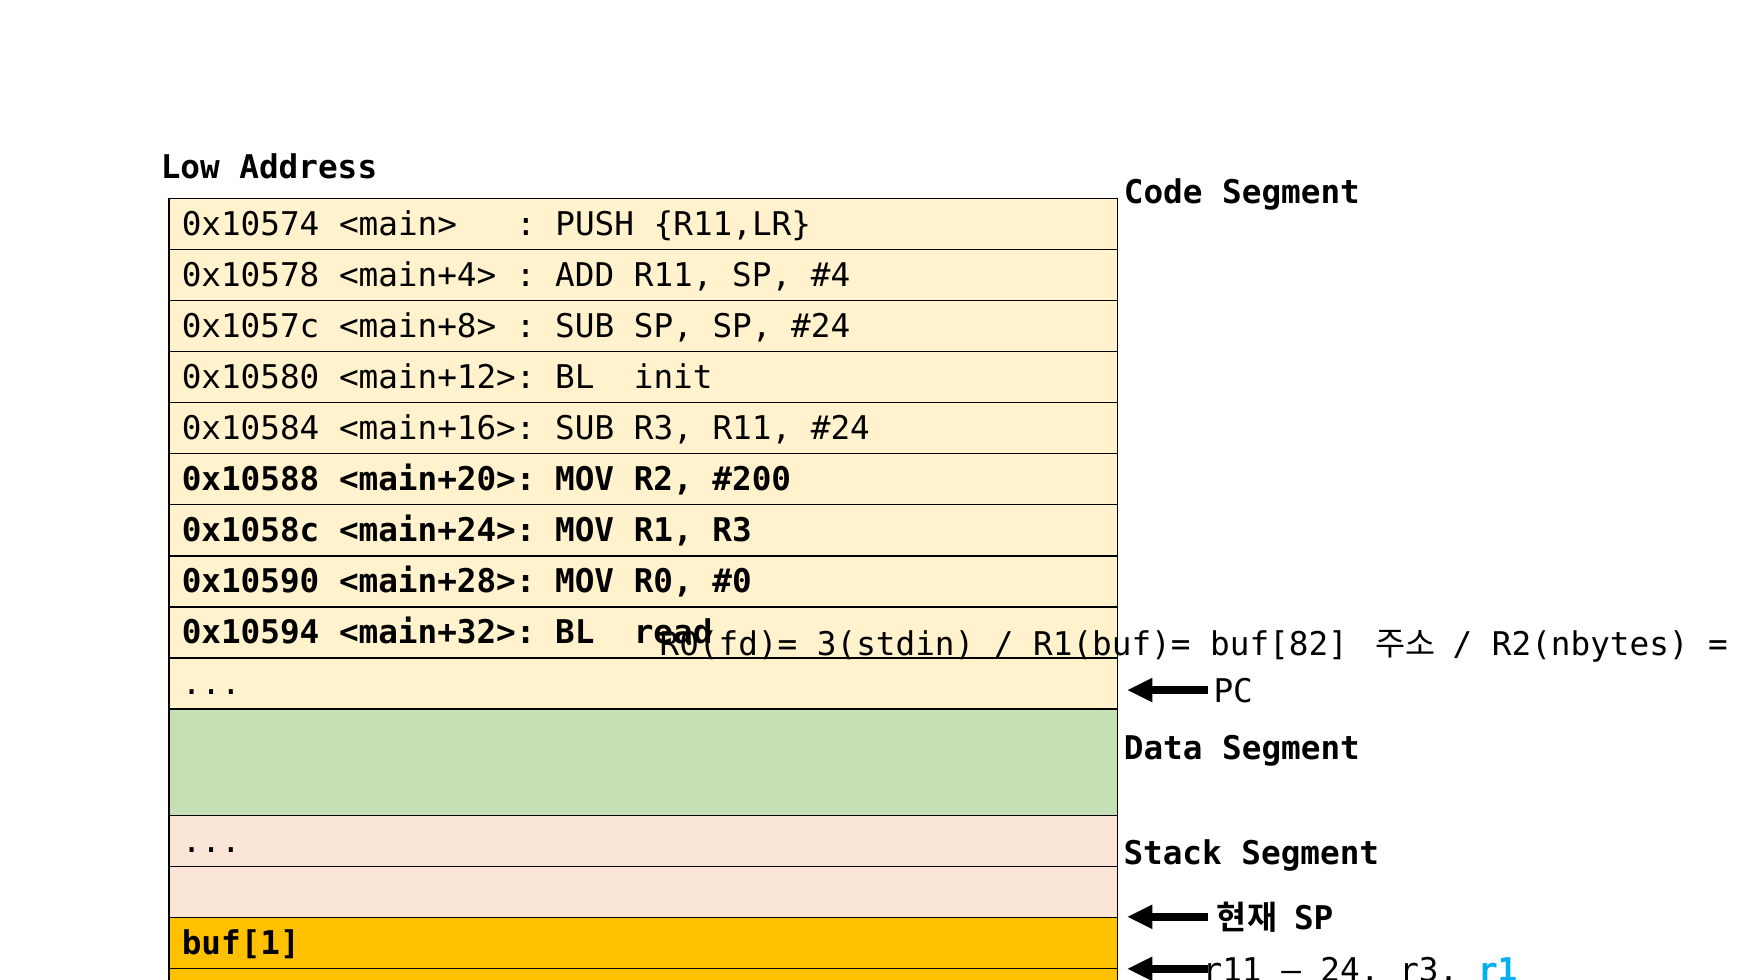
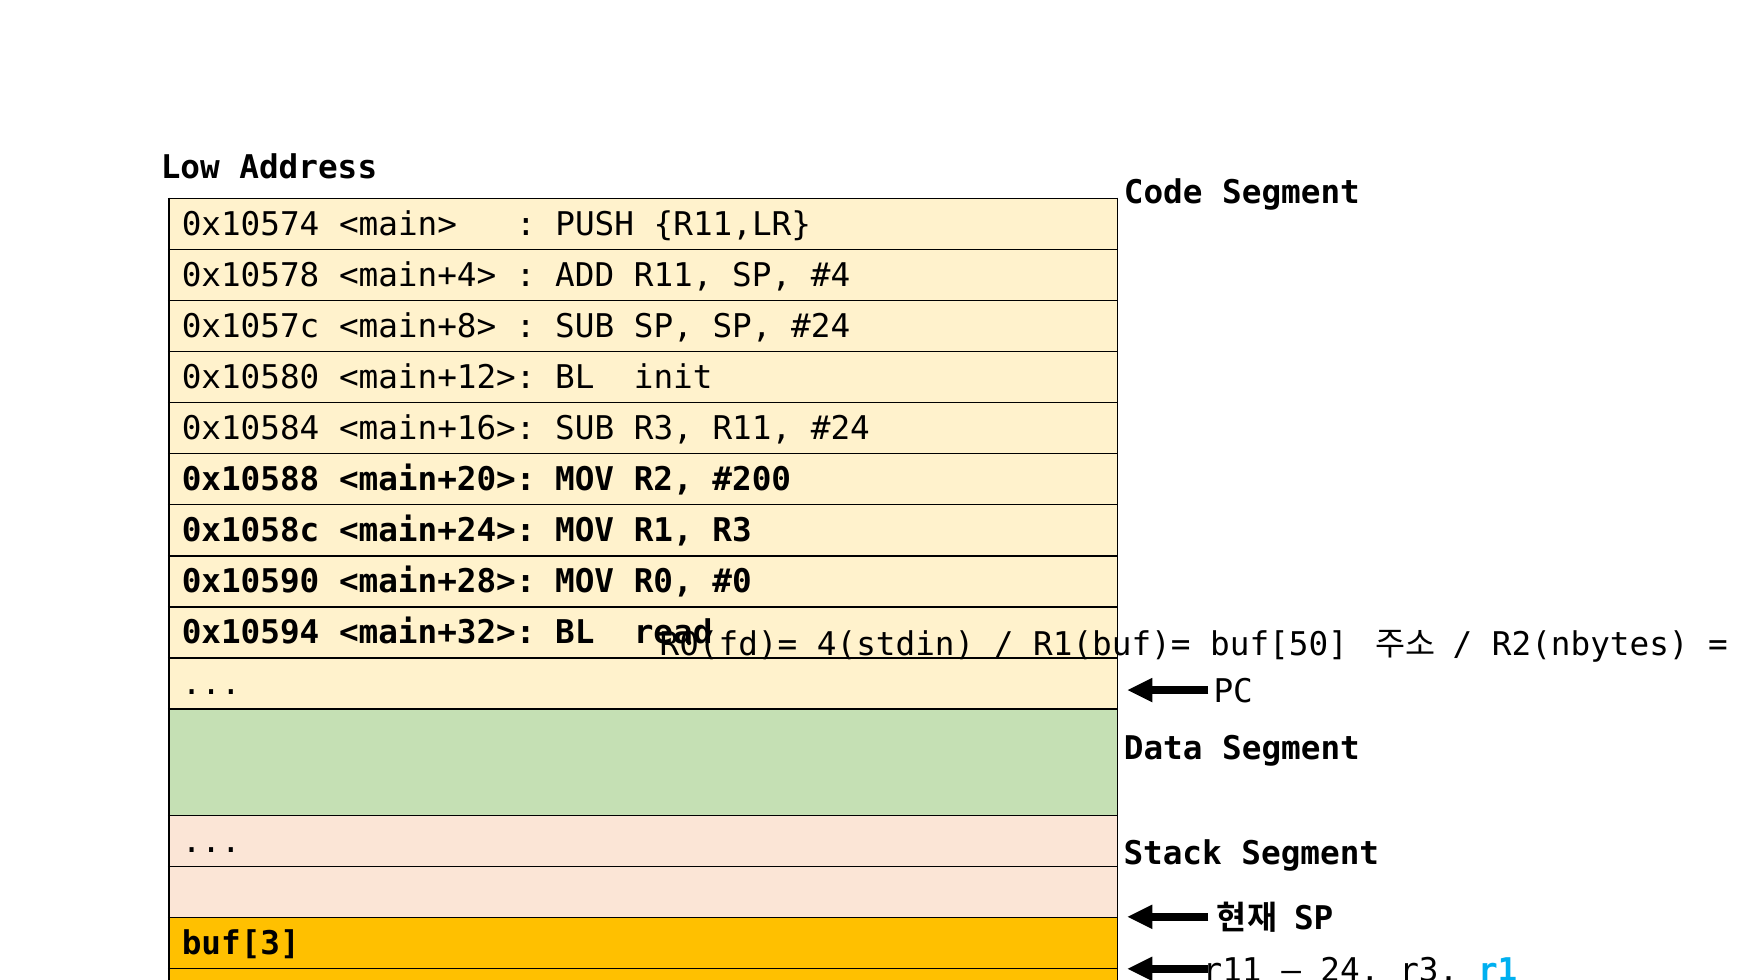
3(stdin: 3(stdin -> 4(stdin
buf[82: buf[82 -> buf[50
buf[1: buf[1 -> buf[3
